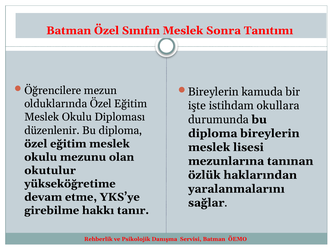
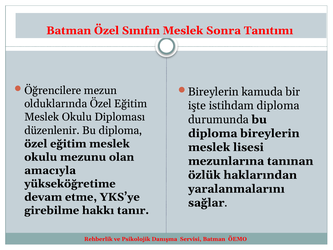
istihdam okullara: okullara -> diploma
okutulur: okutulur -> amacıyla
